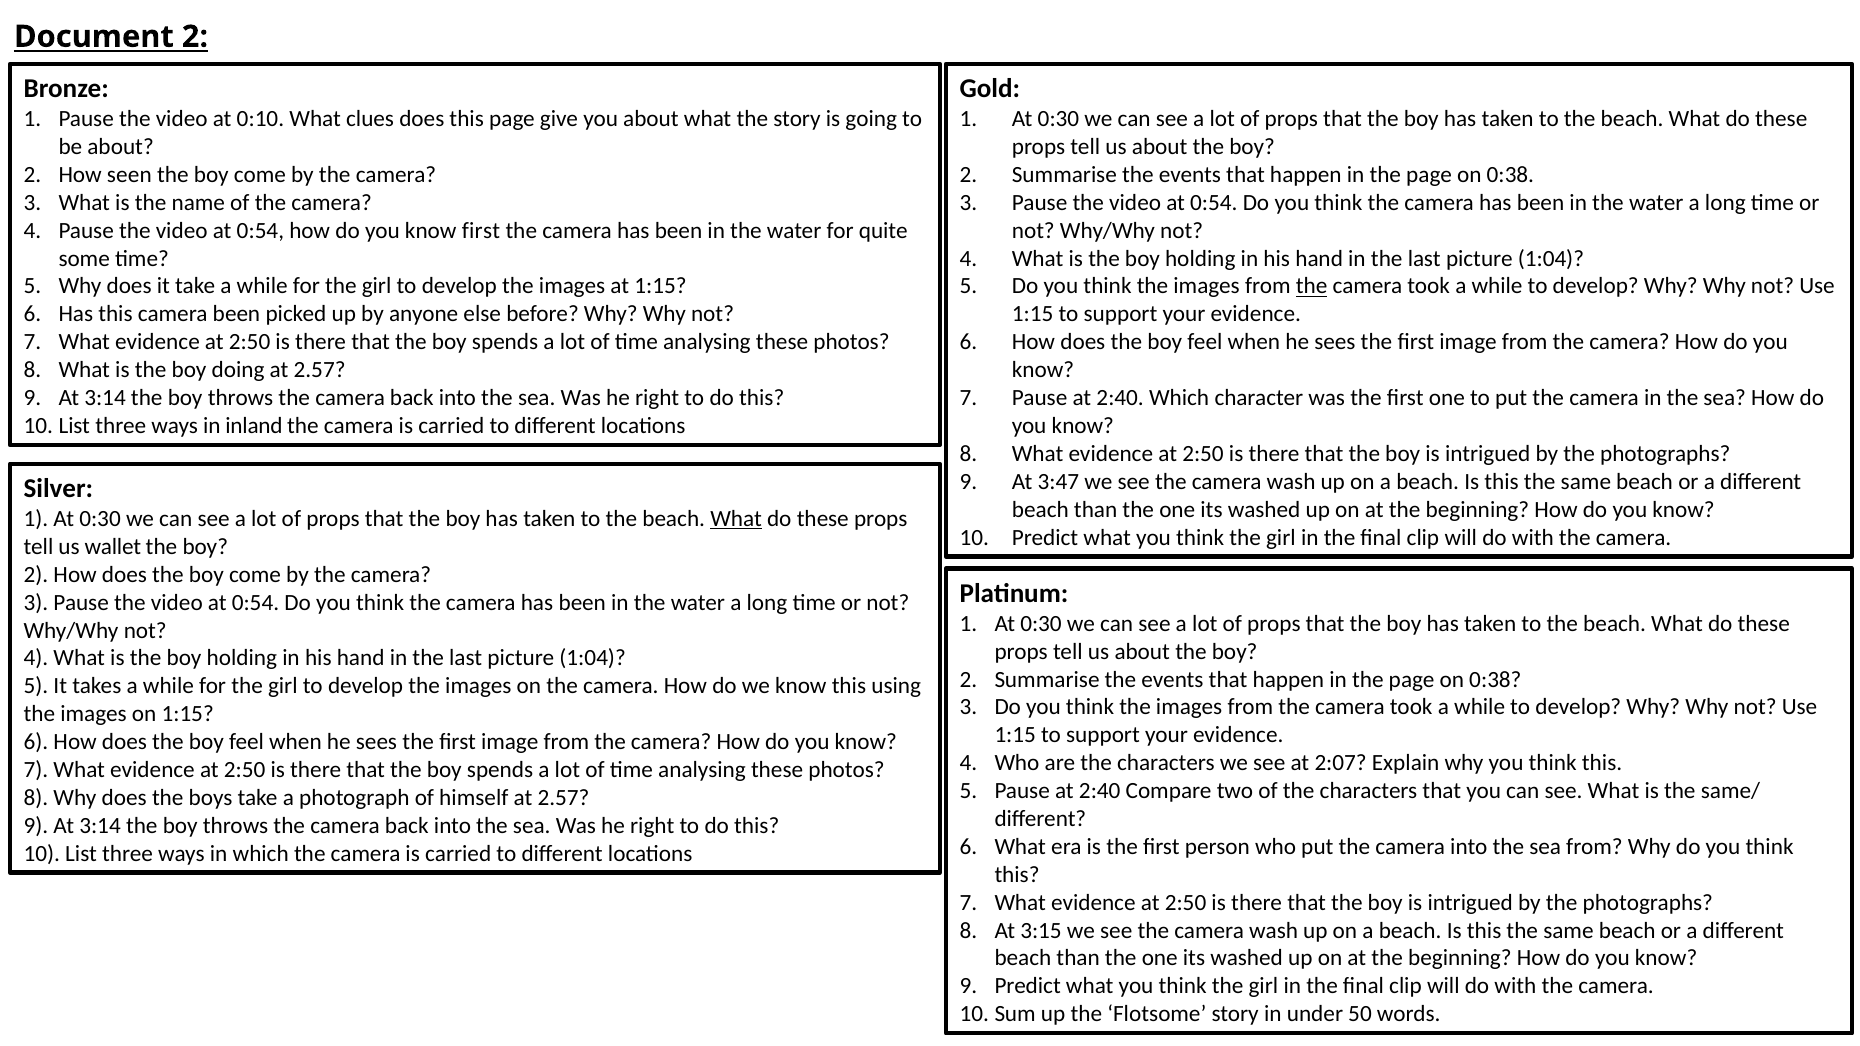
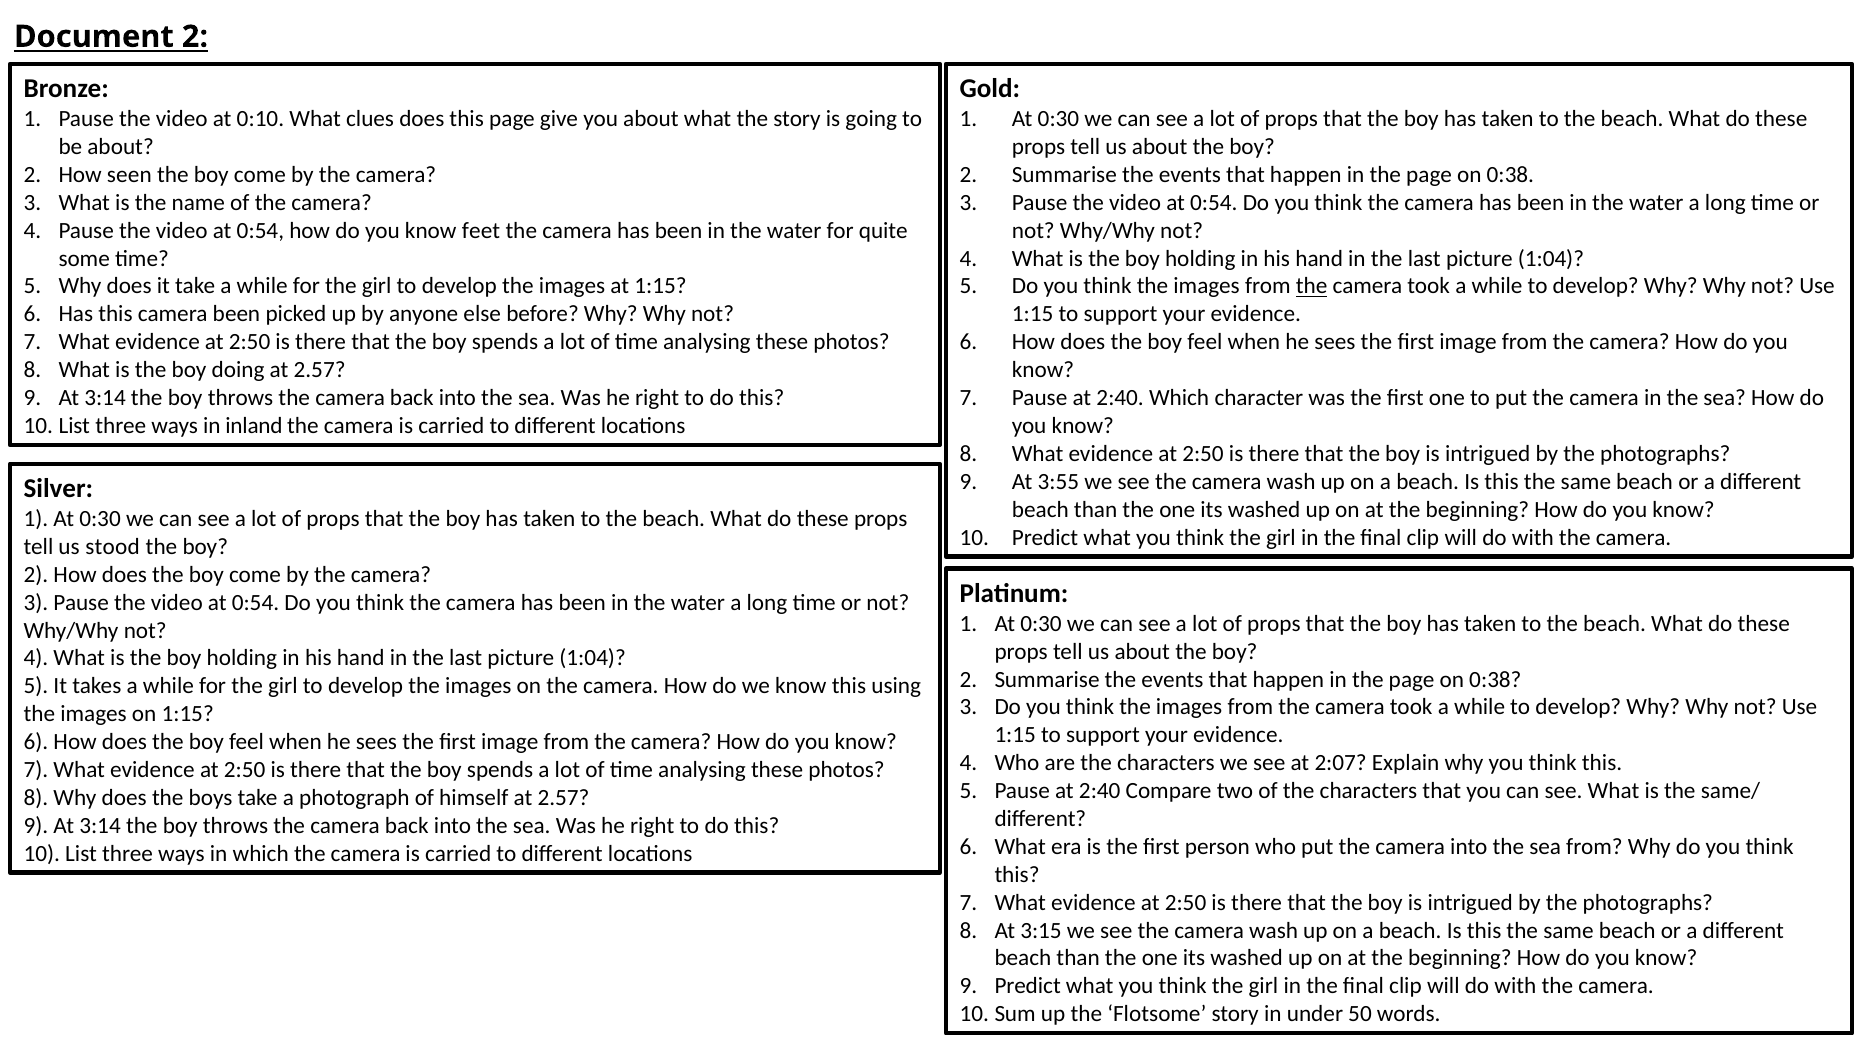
know first: first -> feet
3:47: 3:47 -> 3:55
What at (736, 519) underline: present -> none
wallet: wallet -> stood
